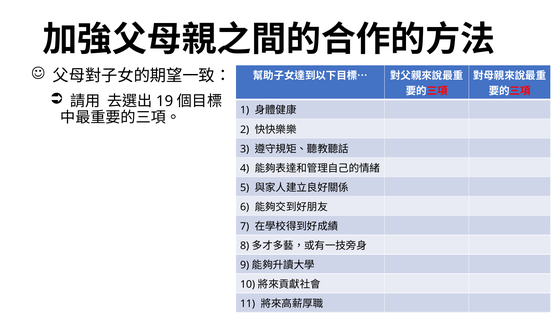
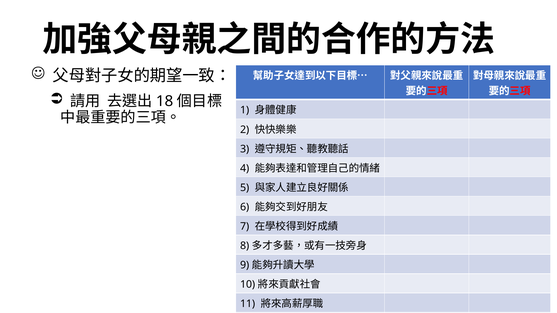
19: 19 -> 18
